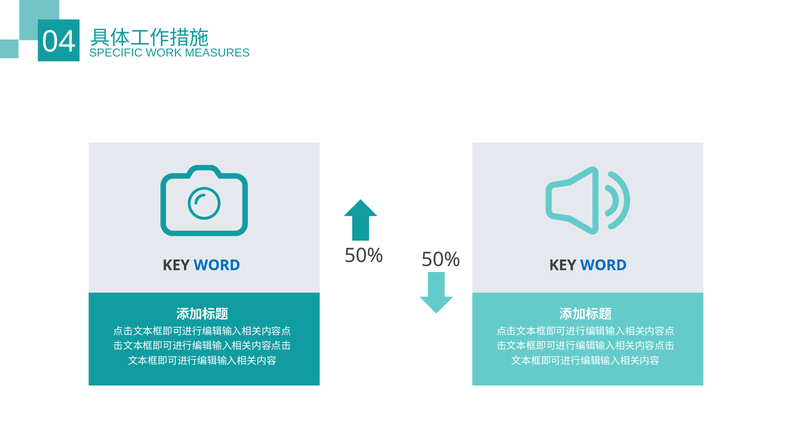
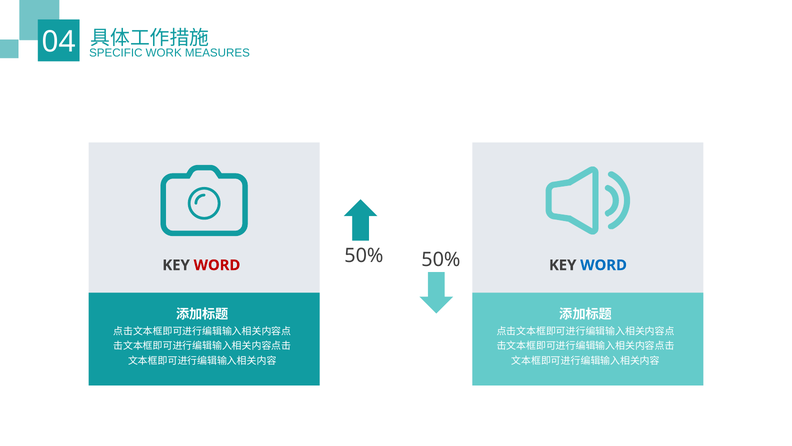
WORD at (217, 265) colour: blue -> red
